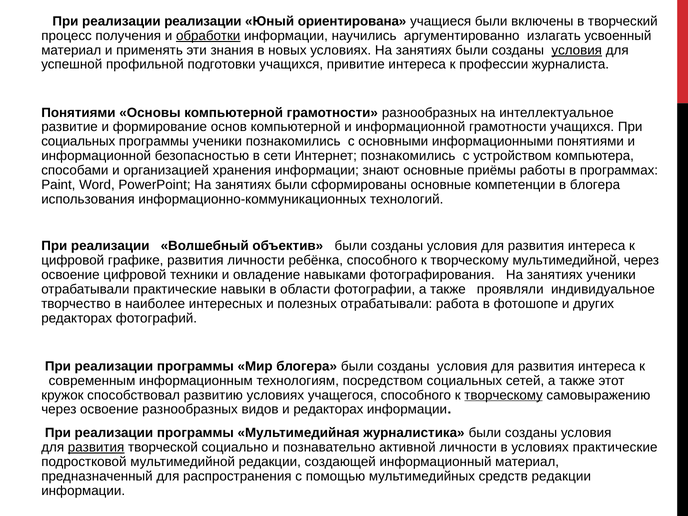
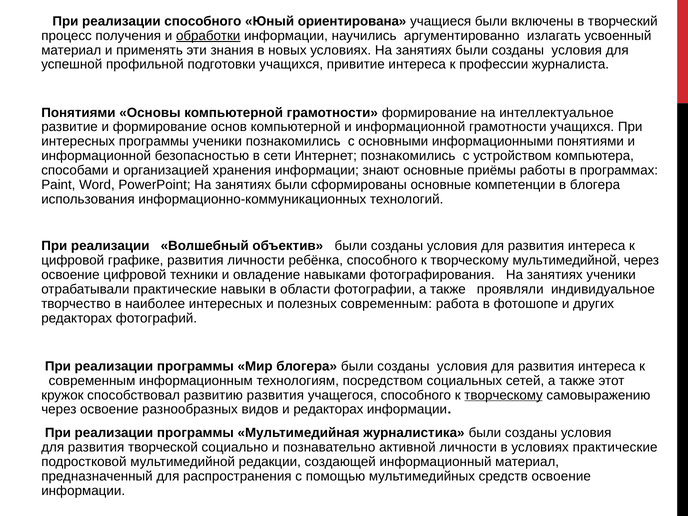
реализации реализации: реализации -> способного
условия at (577, 50) underline: present -> none
грамотности разнообразных: разнообразных -> формирование
социальных at (78, 142): социальных -> интересных
полезных отрабатывали: отрабатывали -> современным
развитию условиях: условиях -> развития
развития at (96, 447) underline: present -> none
средств редакции: редакции -> освоение
